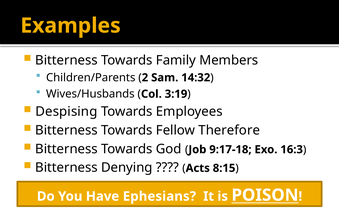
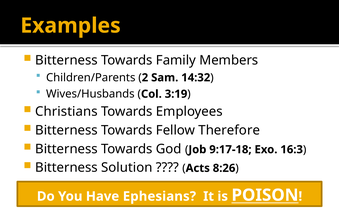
Despising: Despising -> Christians
Denying: Denying -> Solution
8:15: 8:15 -> 8:26
